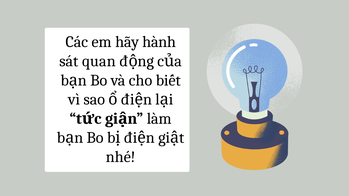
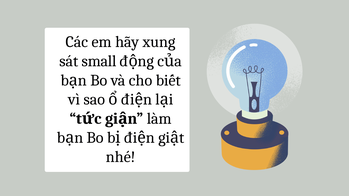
hành: hành -> xung
sát quan: quan -> small
